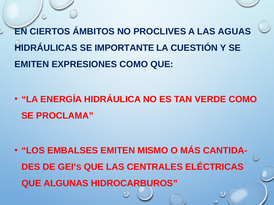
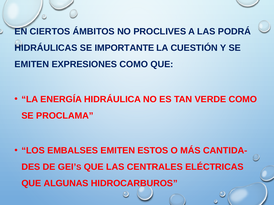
AGUAS: AGUAS -> PODRÁ
MISMO: MISMO -> ESTOS
